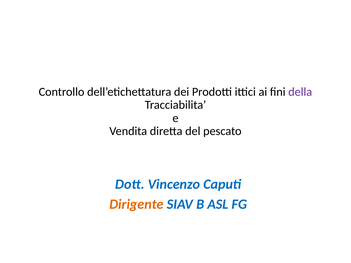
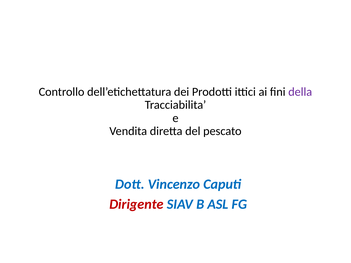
Dirigente colour: orange -> red
